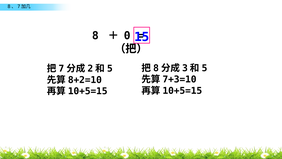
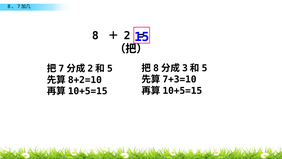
0: 0 -> 2
